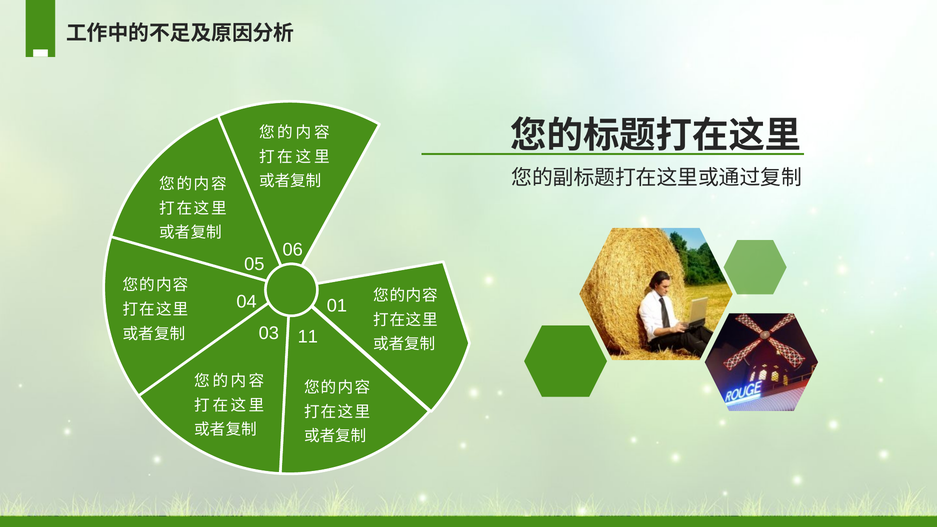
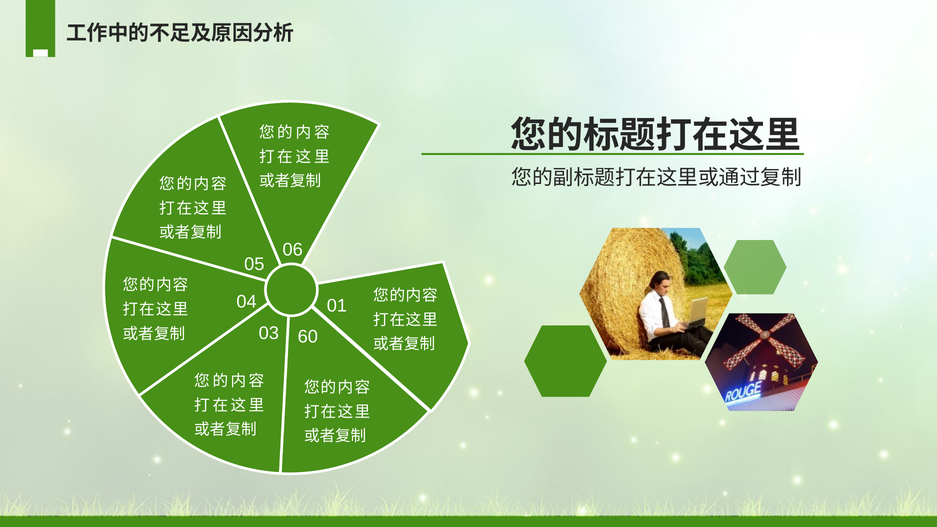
11: 11 -> 60
